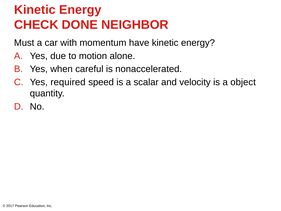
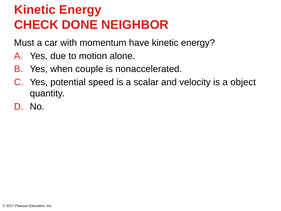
careful: careful -> couple
required: required -> potential
